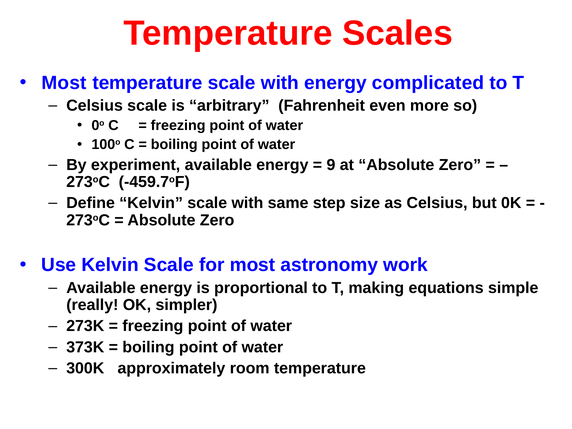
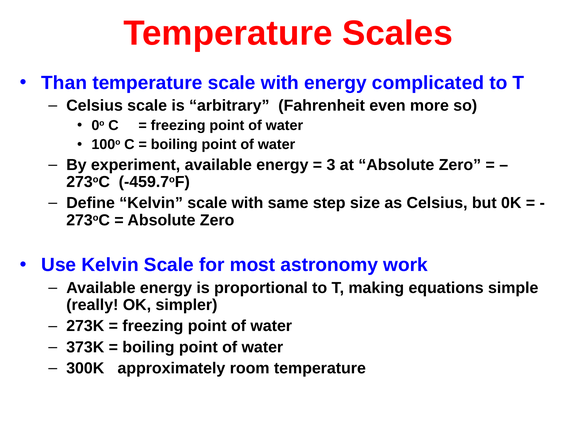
Most at (64, 83): Most -> Than
9: 9 -> 3
